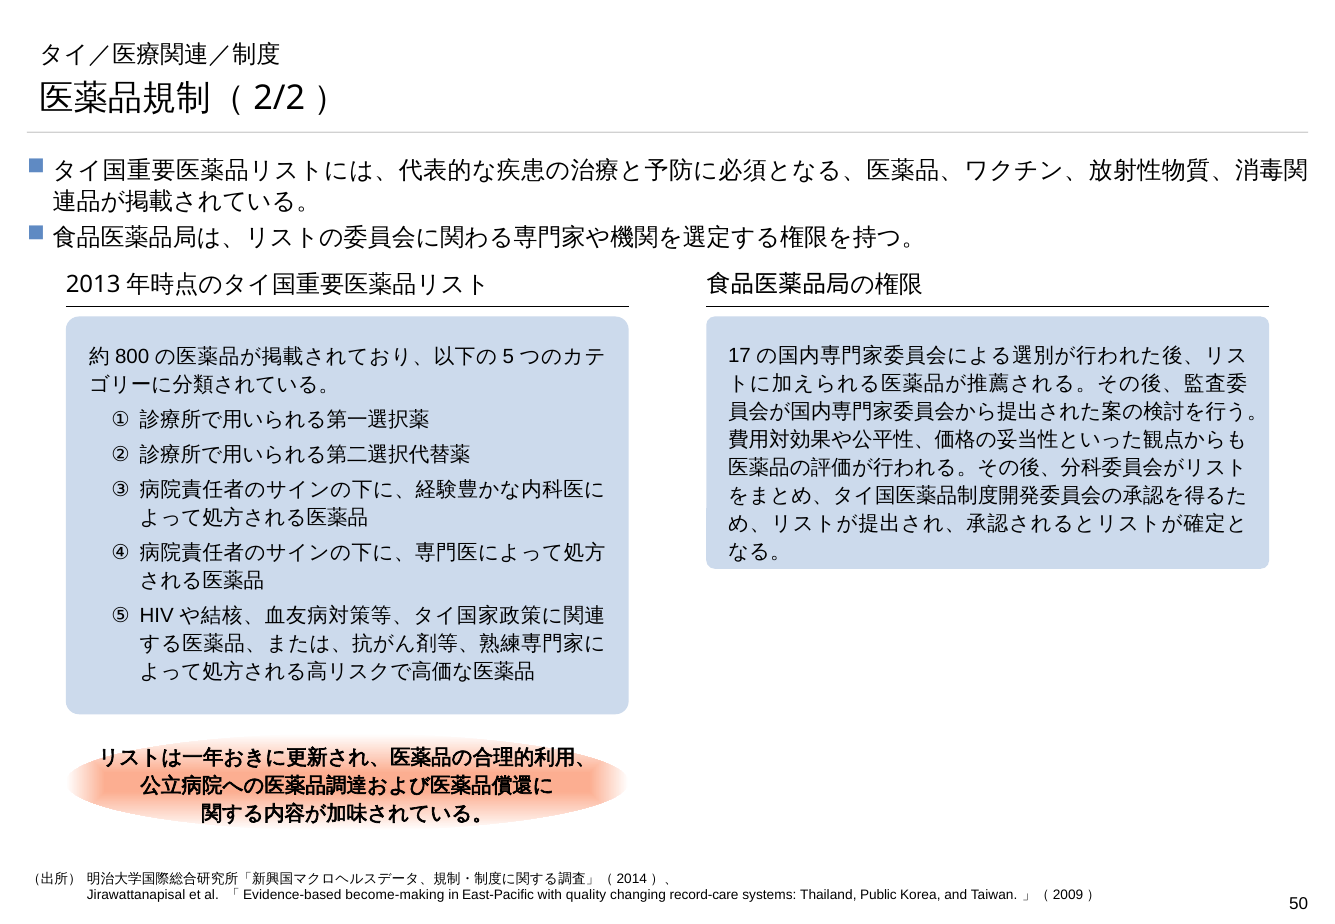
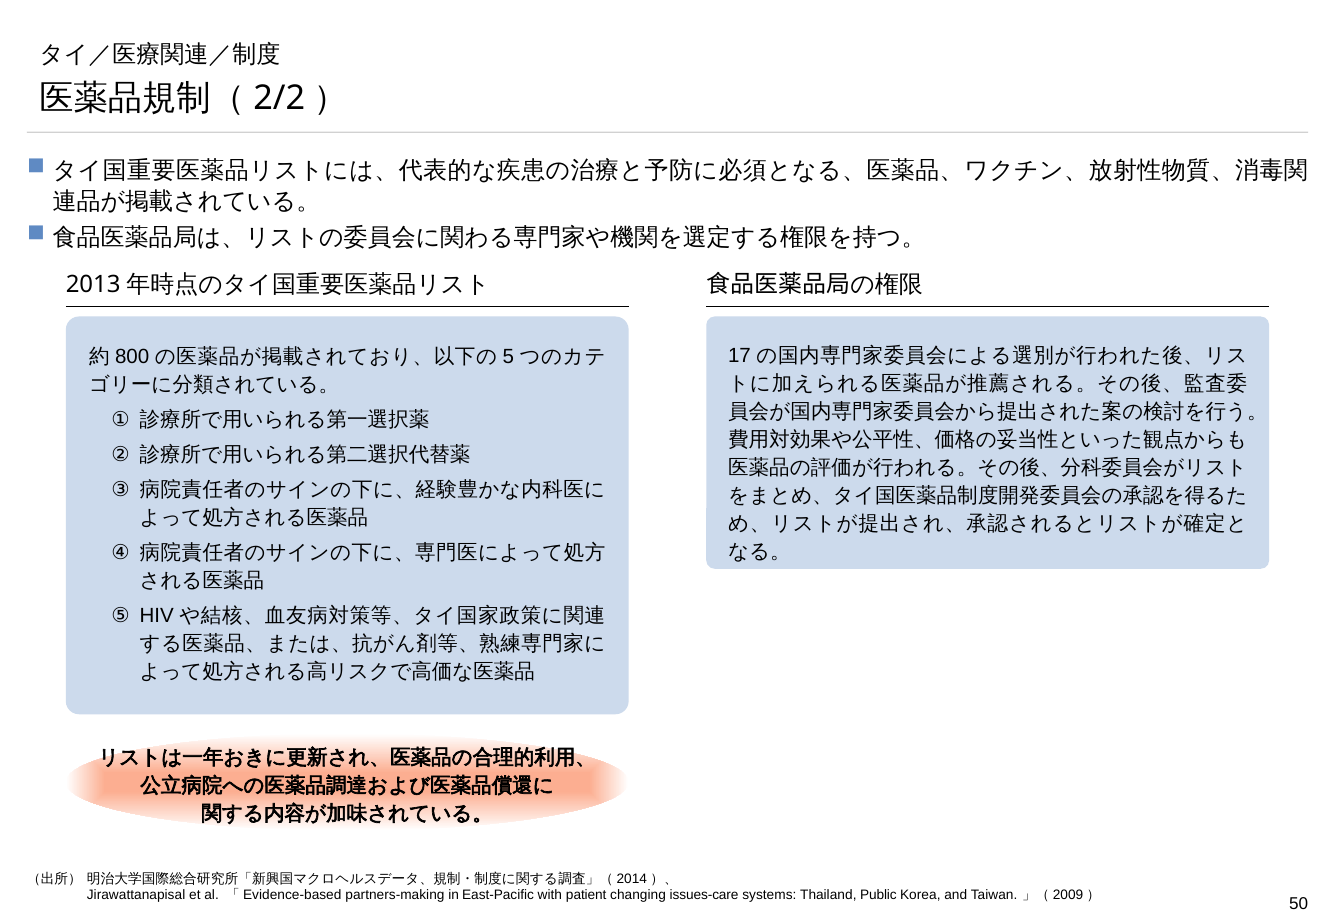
become-making: become-making -> partners-making
quality: quality -> patient
record-care: record-care -> issues-care
